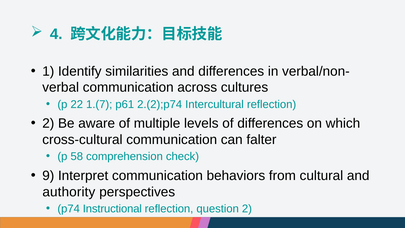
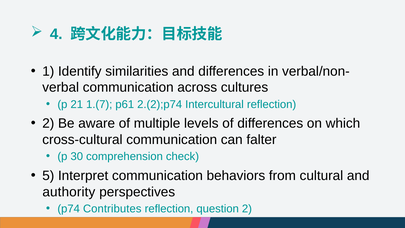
22: 22 -> 21
58: 58 -> 30
9: 9 -> 5
Instructional: Instructional -> Contributes
